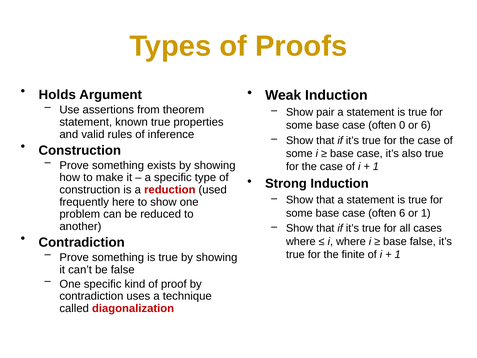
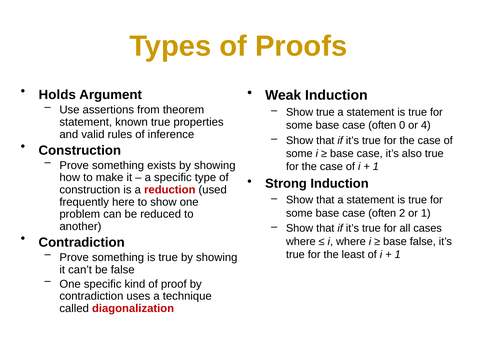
Show pair: pair -> true
or 6: 6 -> 4
often 6: 6 -> 2
finite: finite -> least
